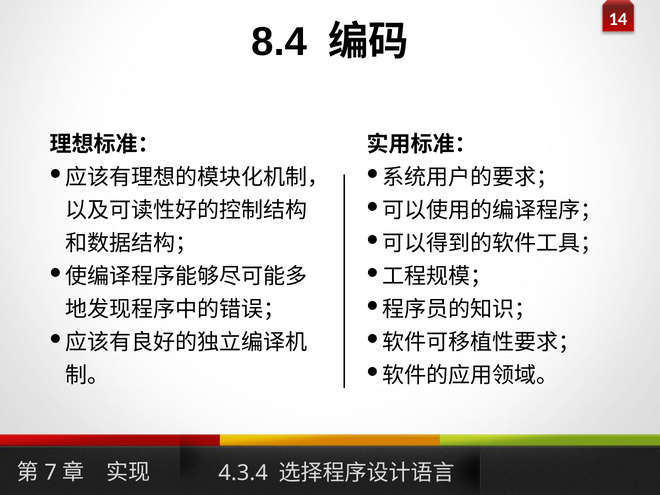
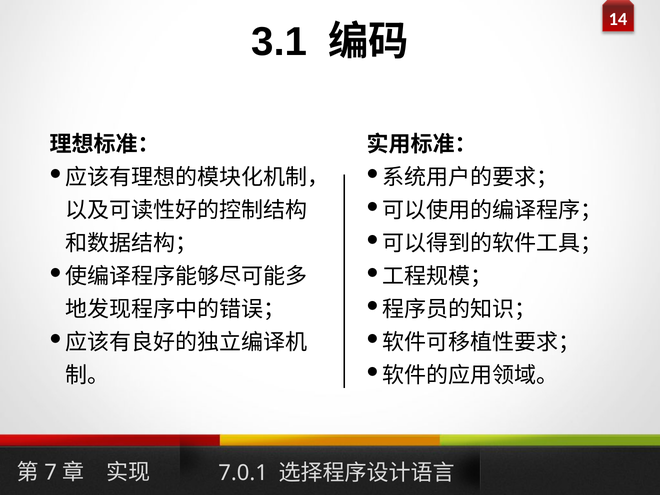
8.4: 8.4 -> 3.1
4.3.4: 4.3.4 -> 7.0.1
